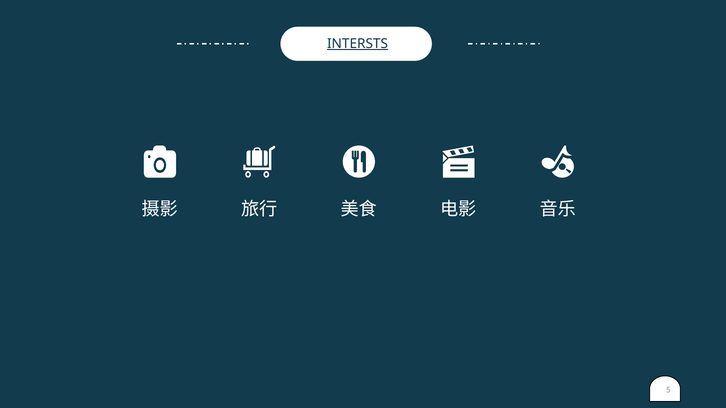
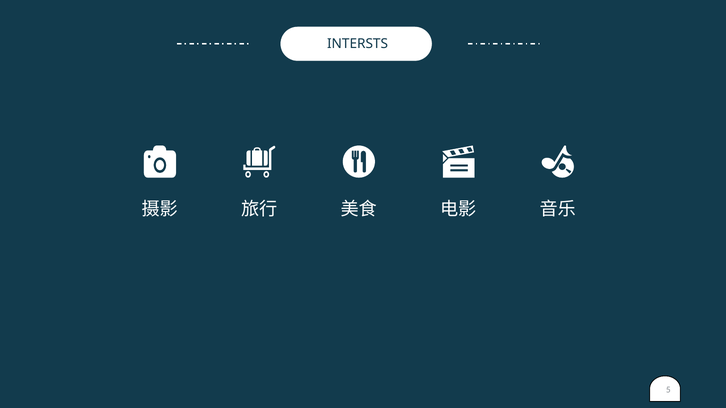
INTERSTS underline: present -> none
